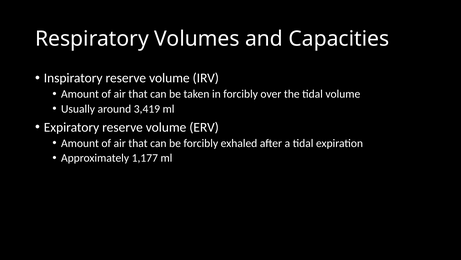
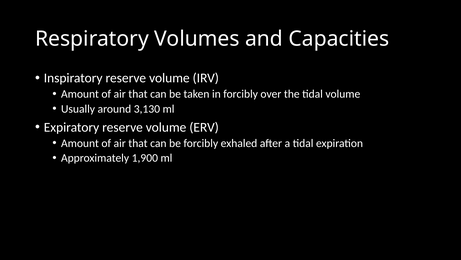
3,419: 3,419 -> 3,130
1,177: 1,177 -> 1,900
